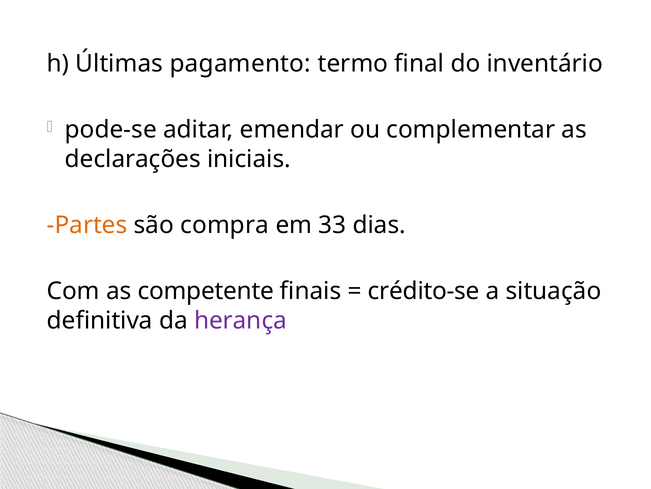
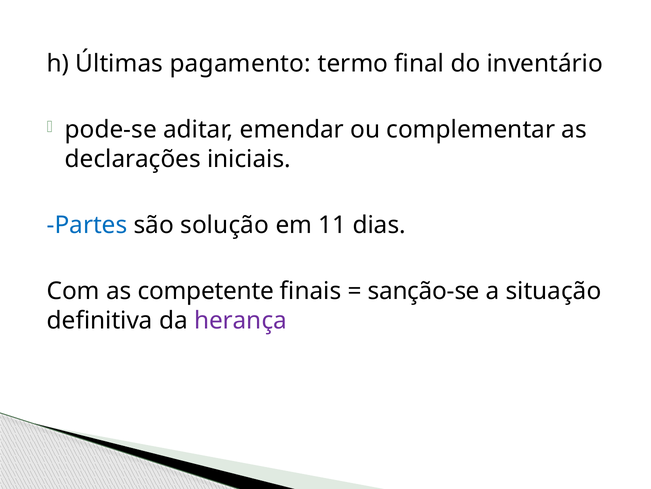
Partes colour: orange -> blue
compra: compra -> solução
33: 33 -> 11
crédito-se: crédito-se -> sanção-se
